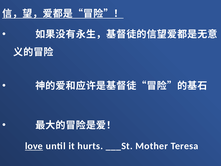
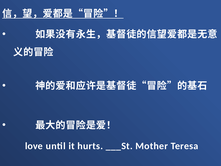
love underline: present -> none
